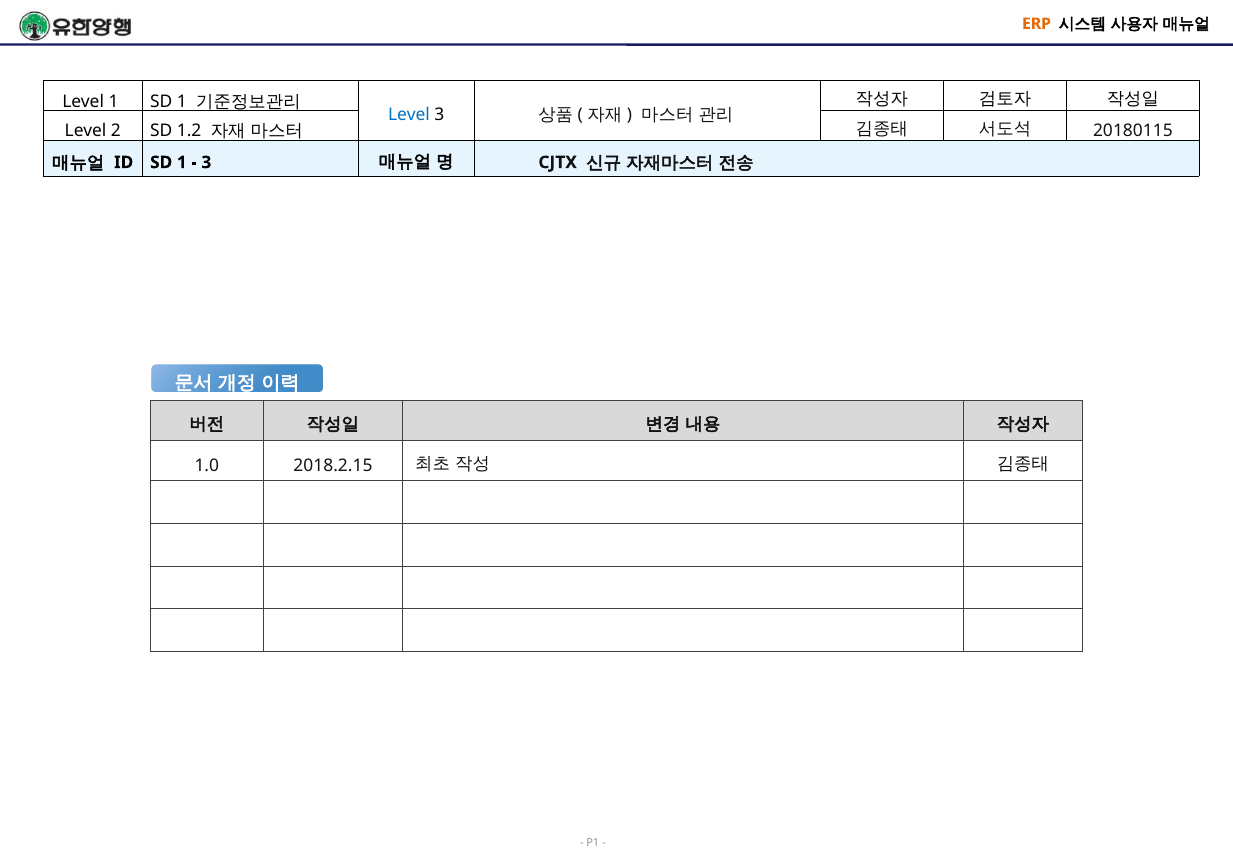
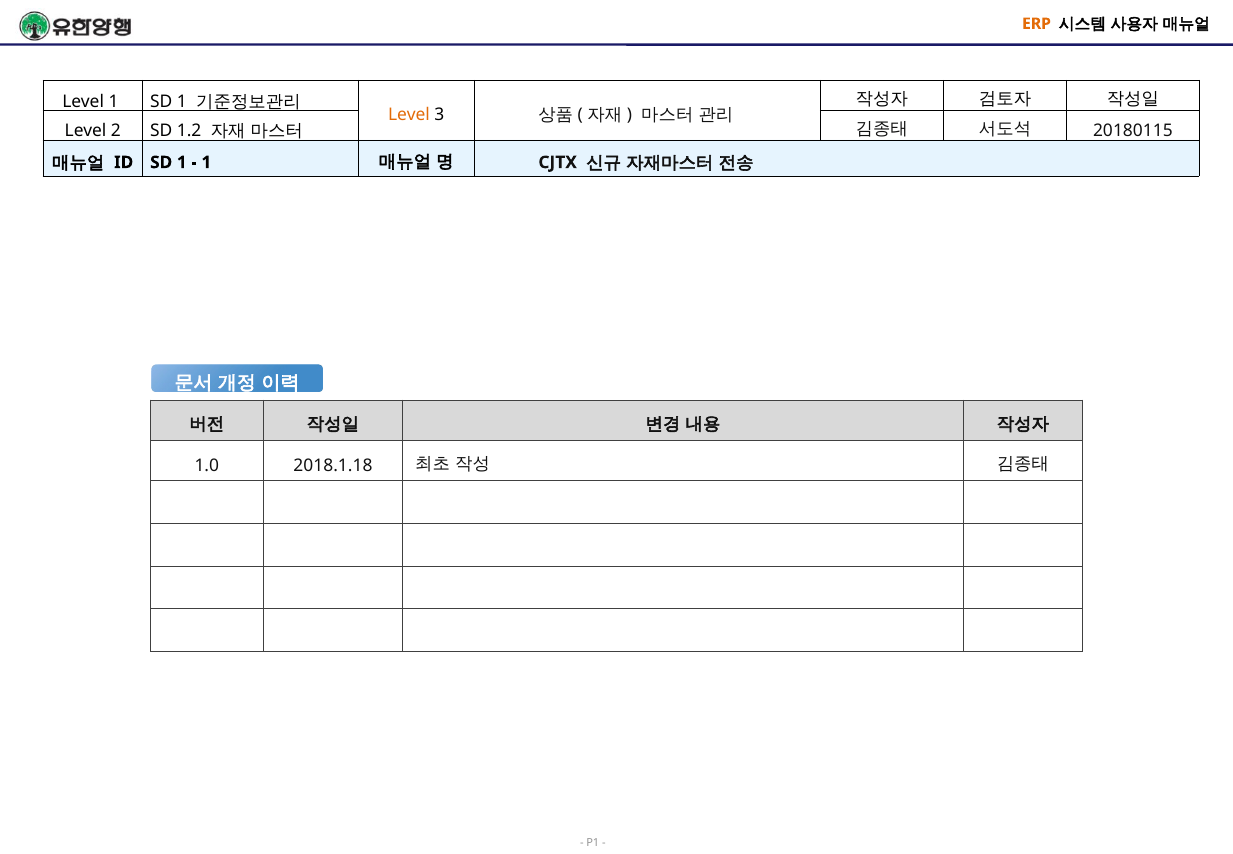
Level at (409, 115) colour: blue -> orange
3 at (206, 162): 3 -> 1
2018.2.15: 2018.2.15 -> 2018.1.18
